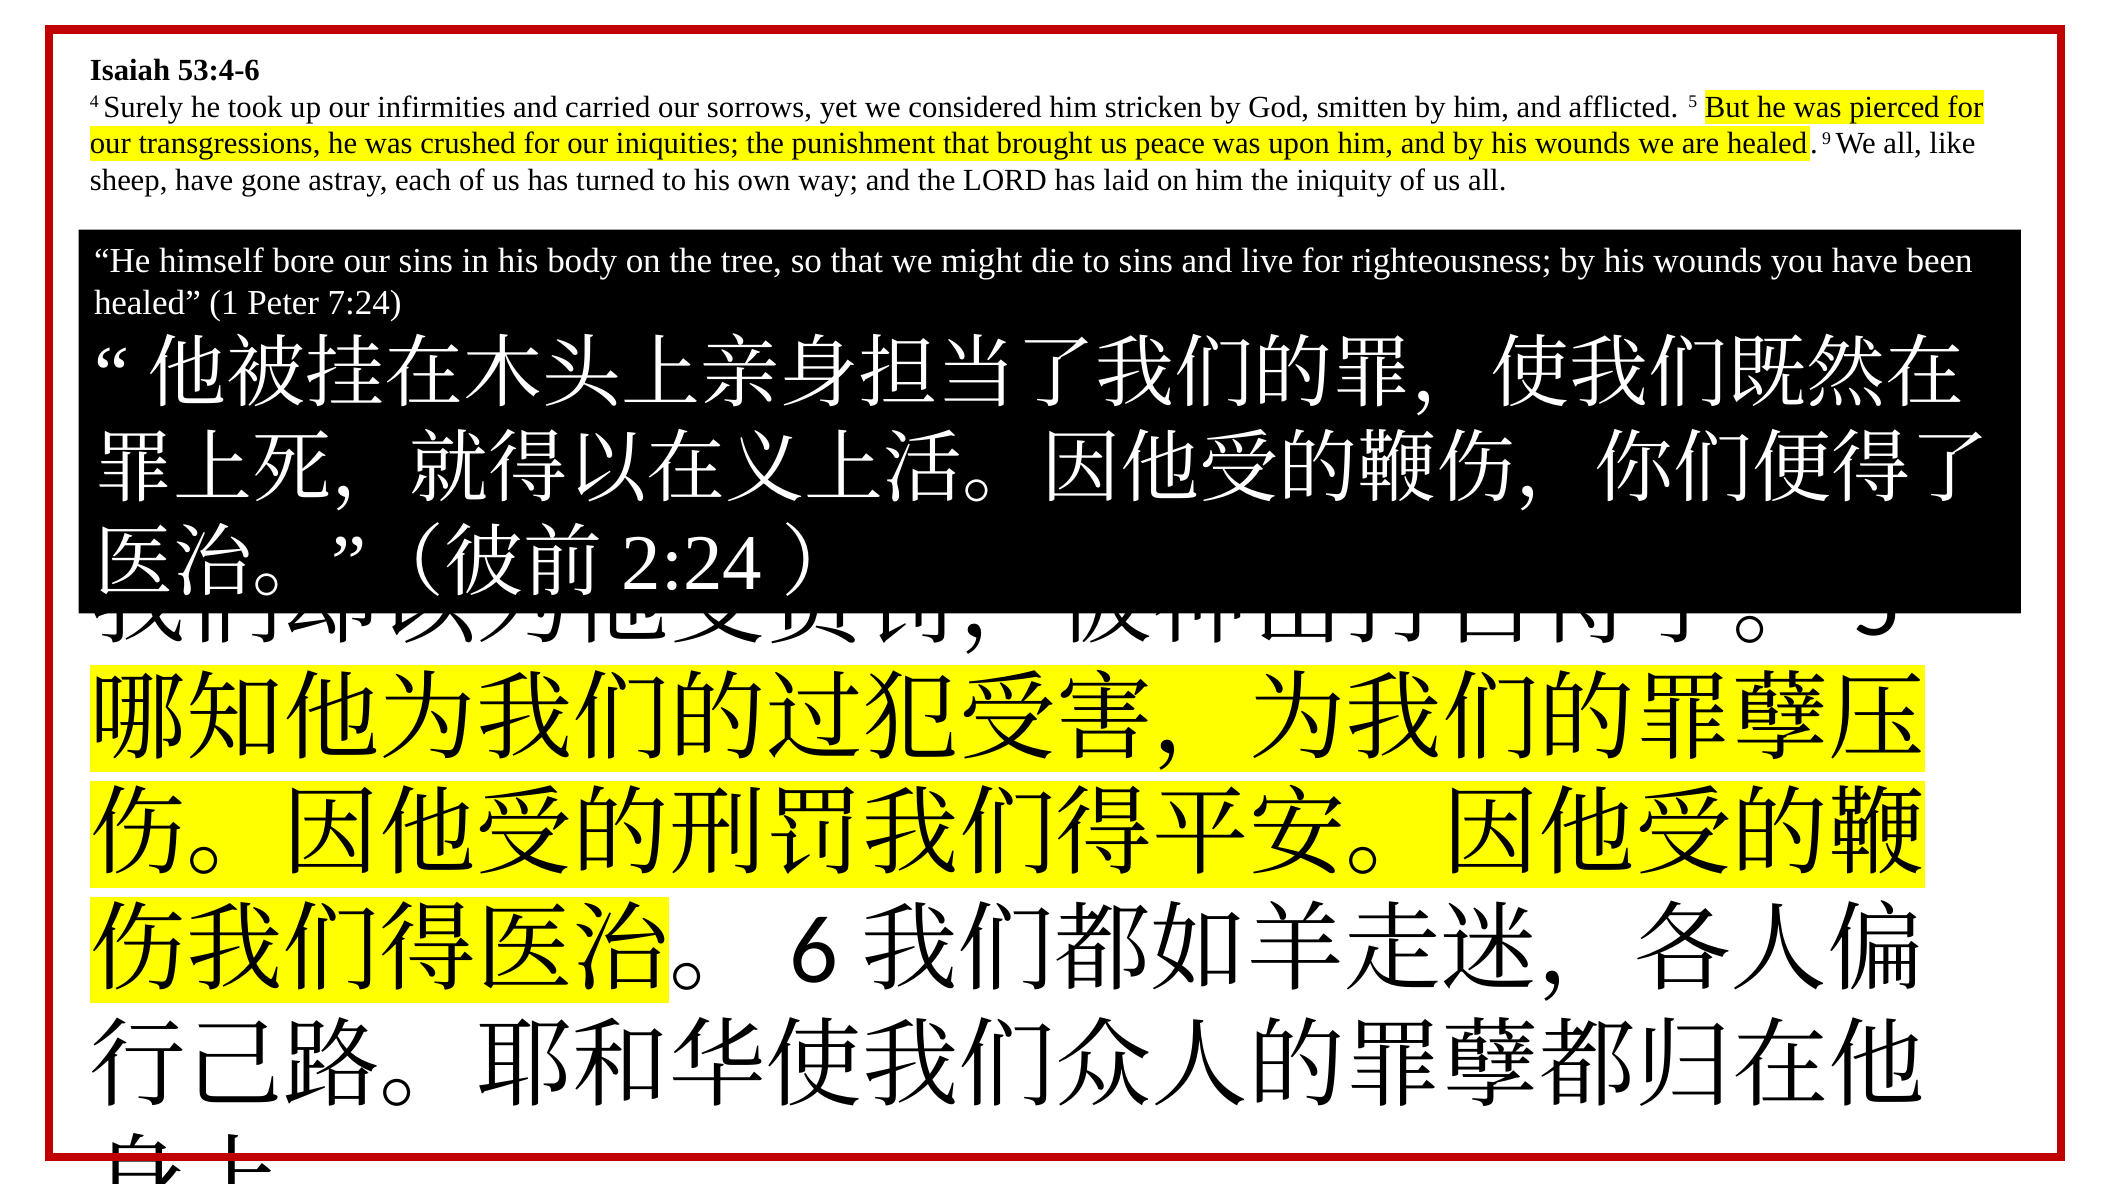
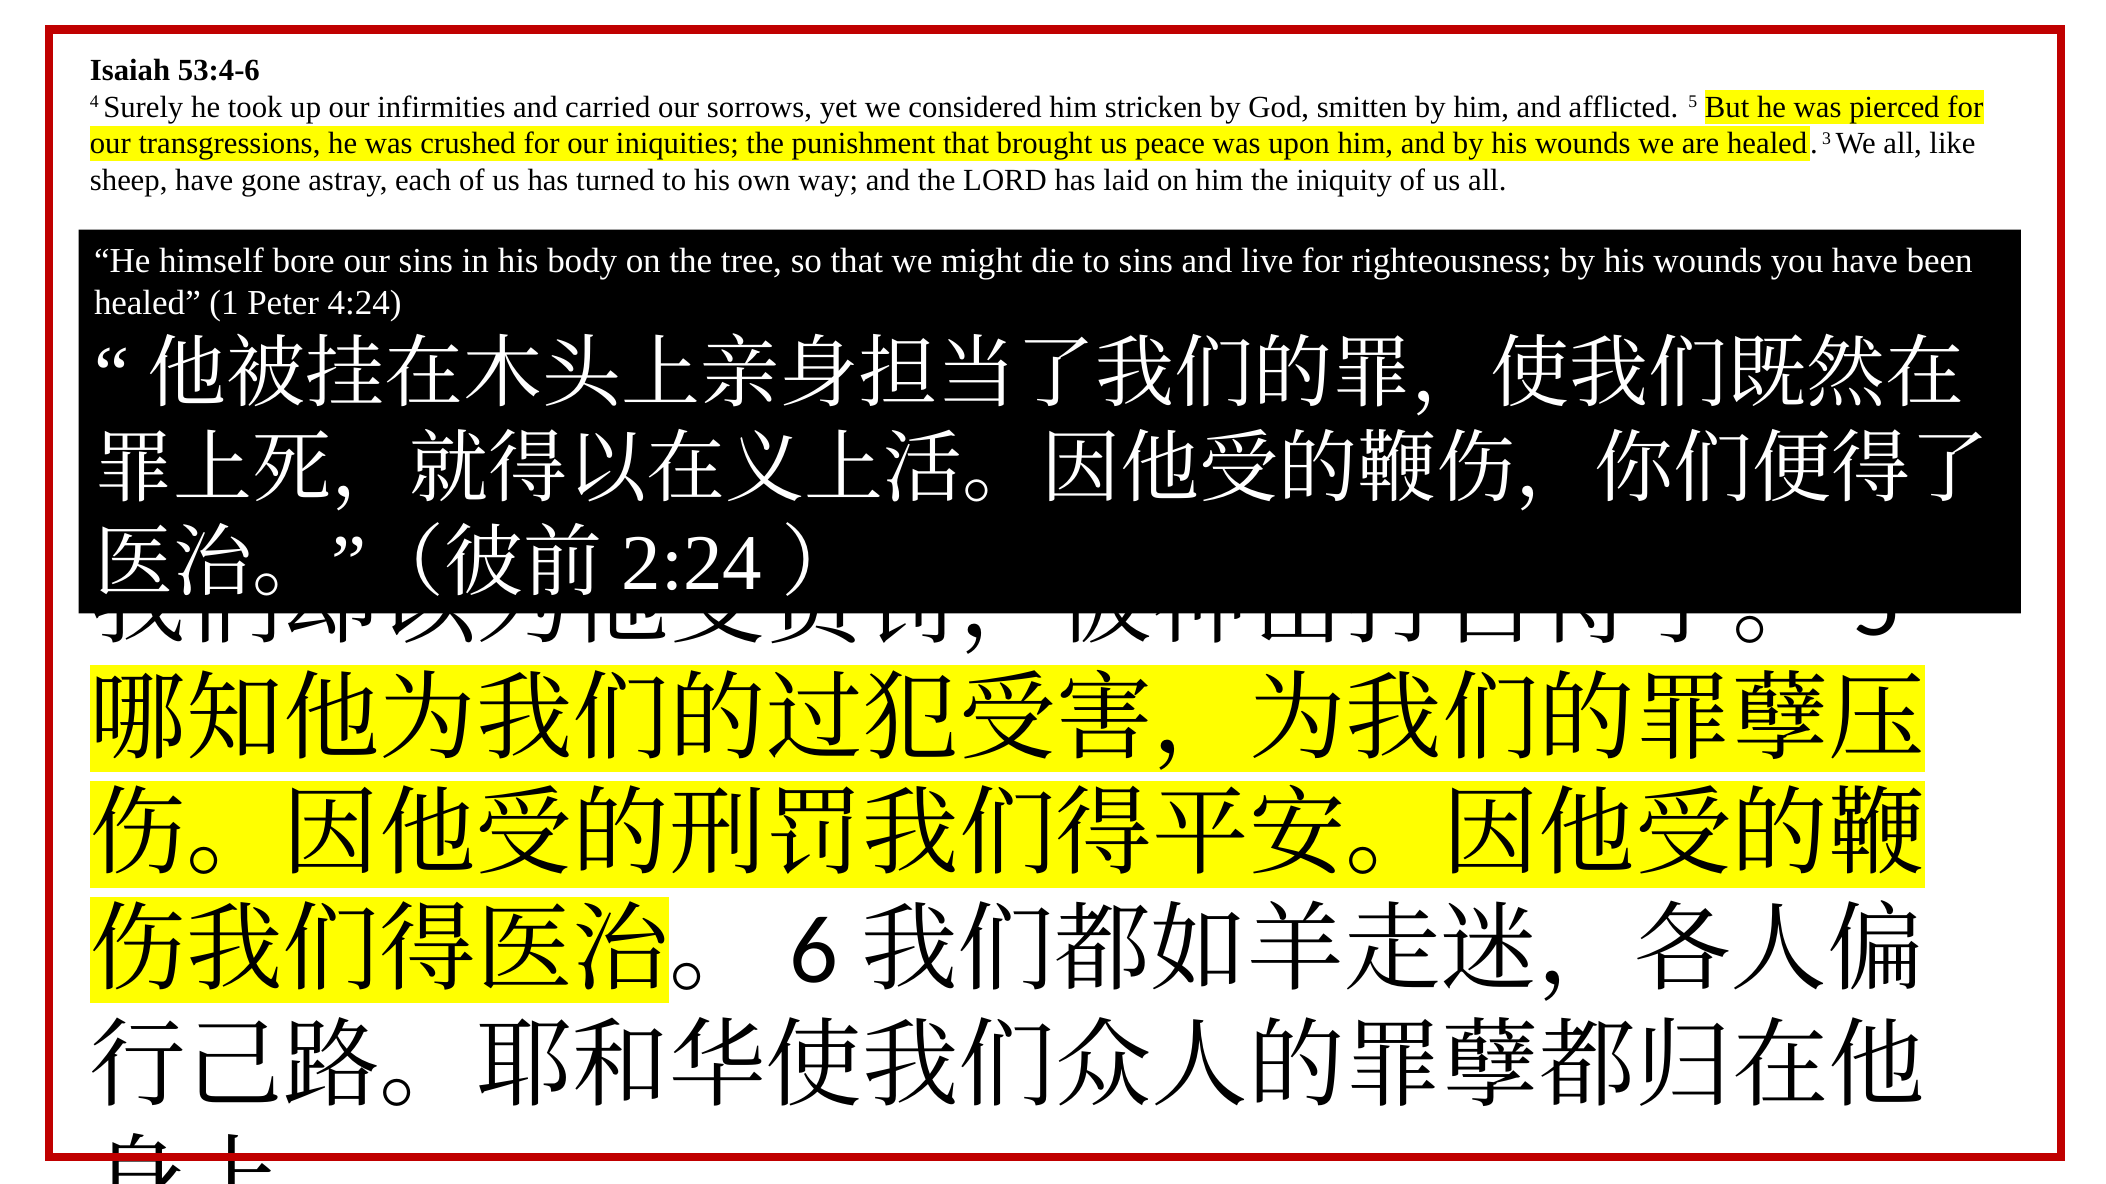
9: 9 -> 3
7:24: 7:24 -> 4:24
